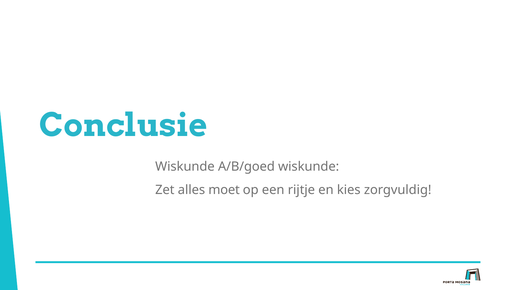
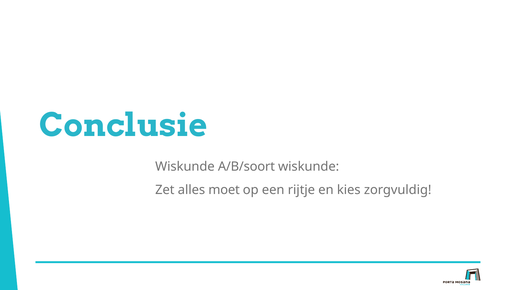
A/B/goed: A/B/goed -> A/B/soort
